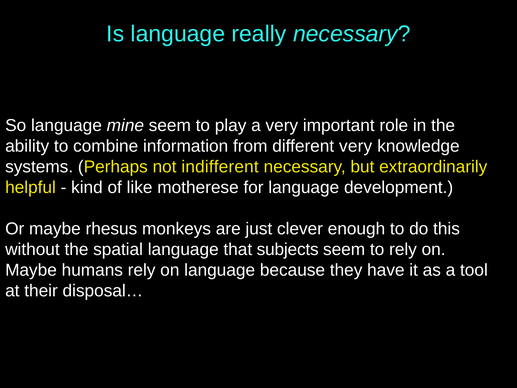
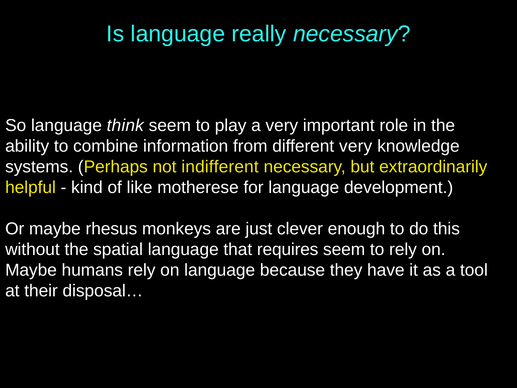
mine: mine -> think
subjects: subjects -> requires
